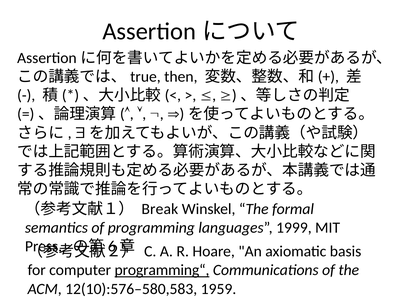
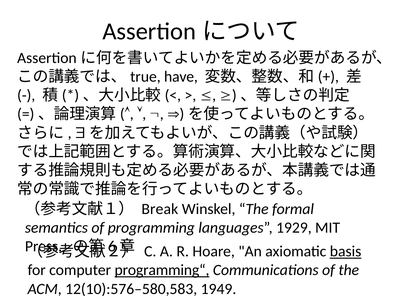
then: then -> have
1999: 1999 -> 1929
basis underline: none -> present
1959: 1959 -> 1949
